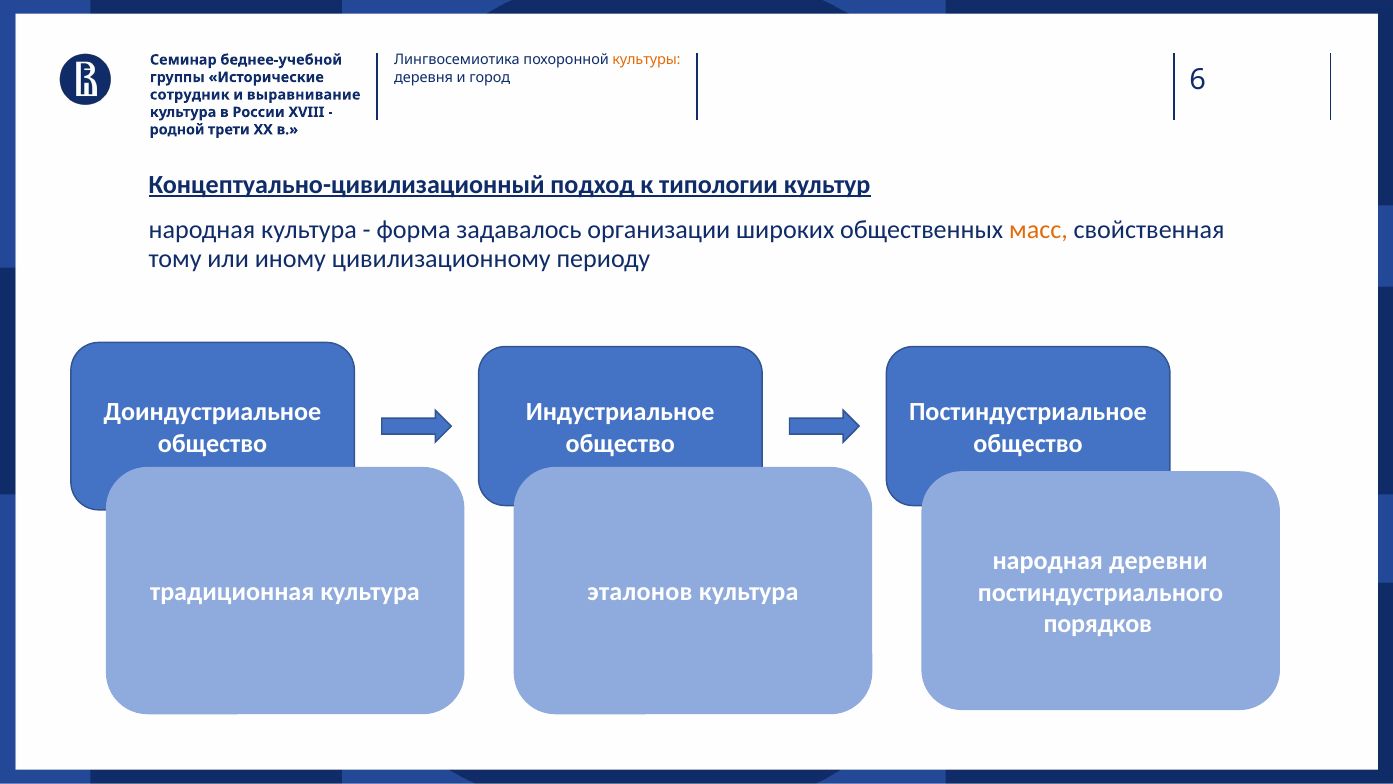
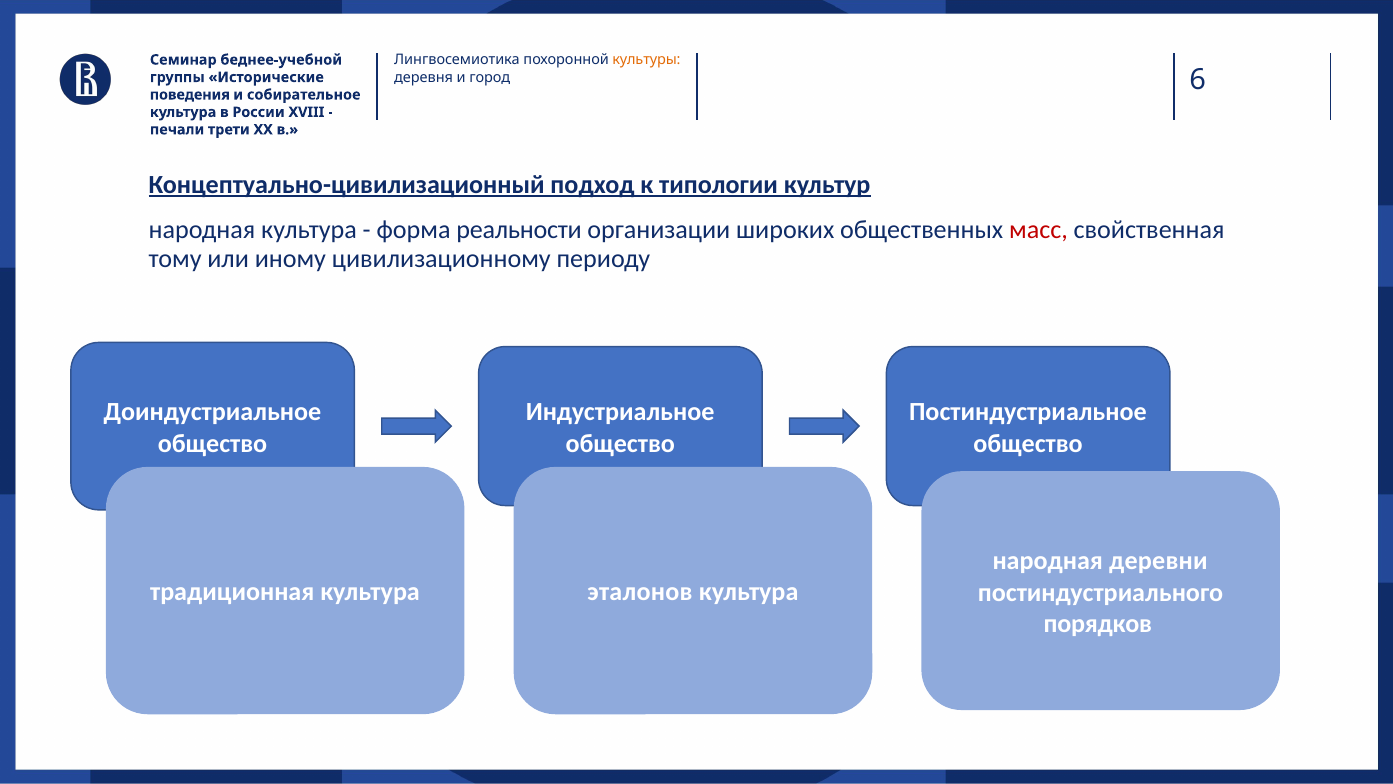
сотрудник: сотрудник -> поведения
выравнивание: выравнивание -> собирательное
родной: родной -> печали
задавалось: задавалось -> реальности
масс colour: orange -> red
